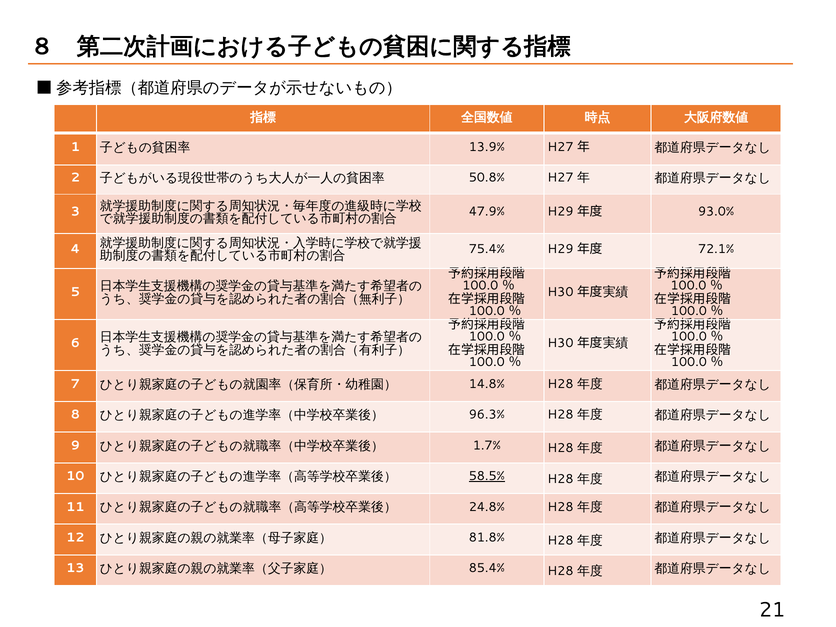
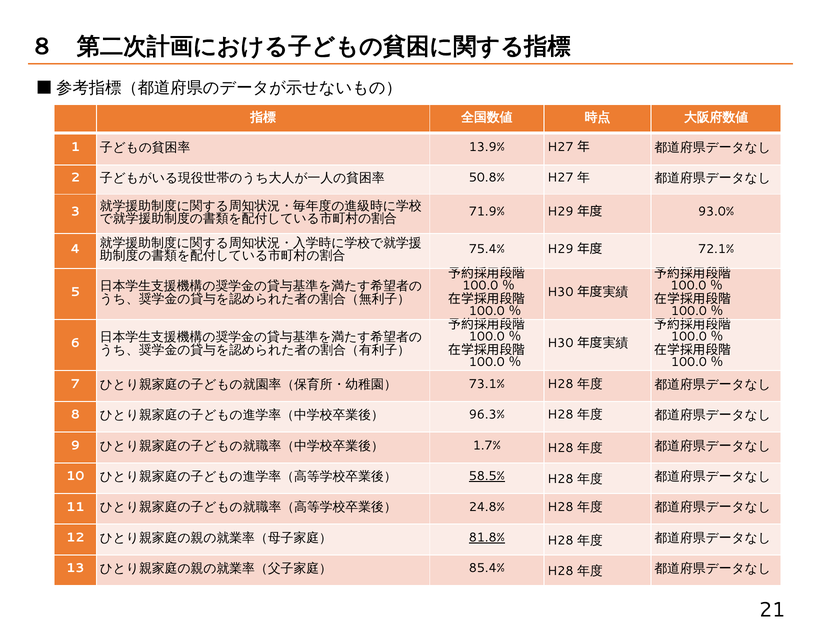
47.9%: 47.9% -> 71.9%
14.8%: 14.8% -> 73.1%
81.8% underline: none -> present
